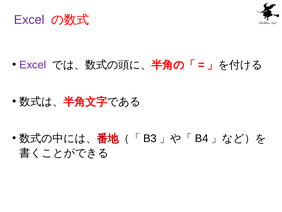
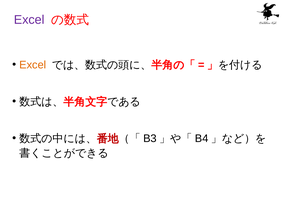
Excel at (33, 65) colour: purple -> orange
